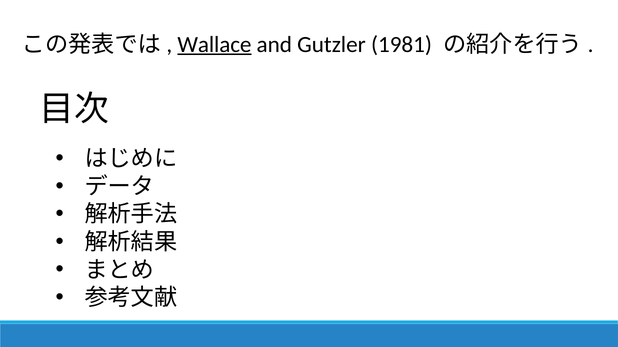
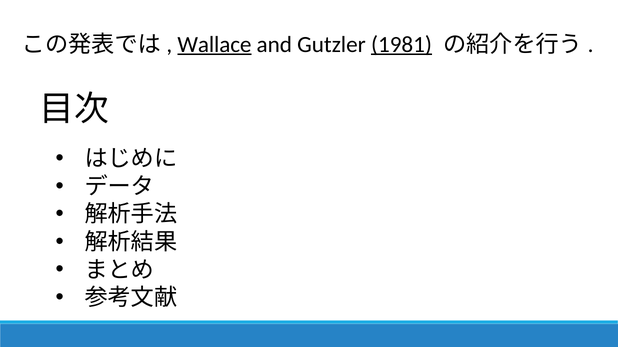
1981 underline: none -> present
